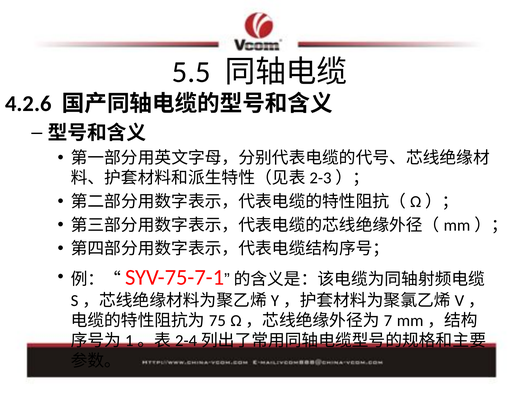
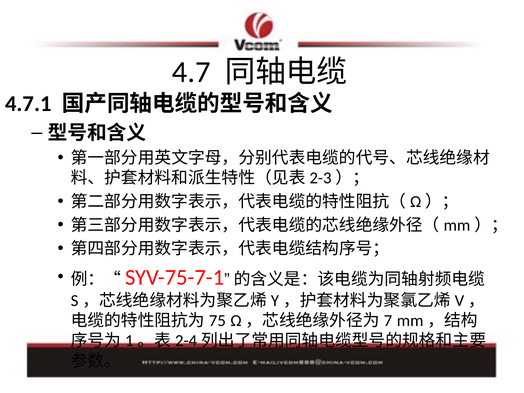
5.5: 5.5 -> 4.7
4.2.6: 4.2.6 -> 4.7.1
